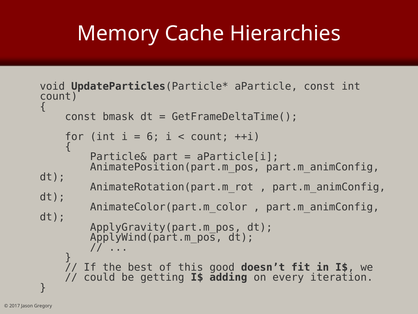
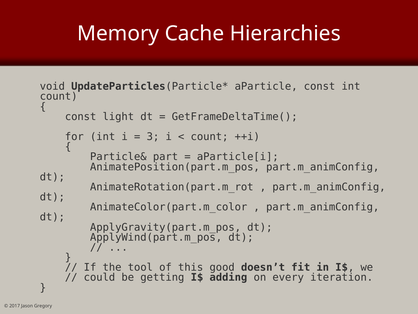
bmask: bmask -> light
6: 6 -> 3
best: best -> tool
